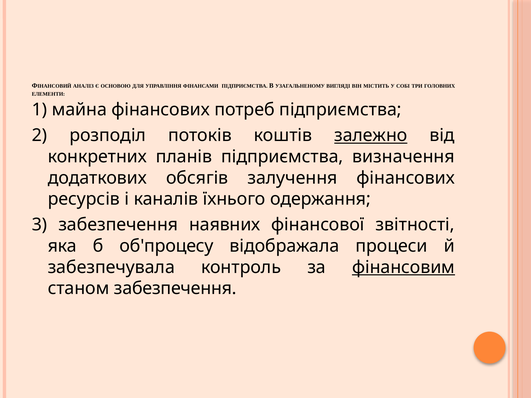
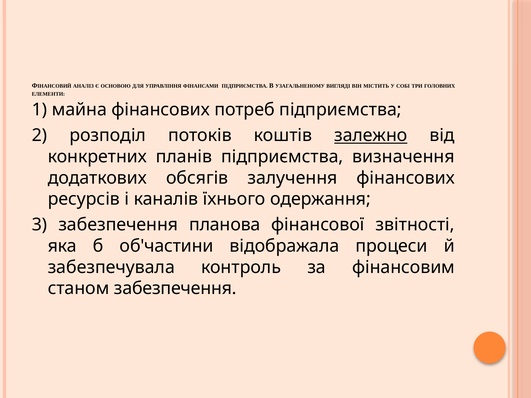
наявних: наявних -> планова
об'процесу: об'процесу -> об'частини
фінансовим underline: present -> none
